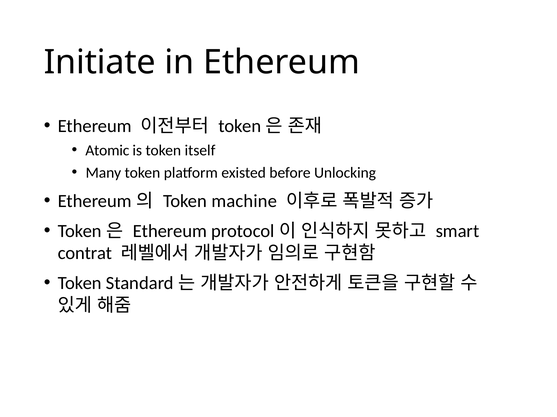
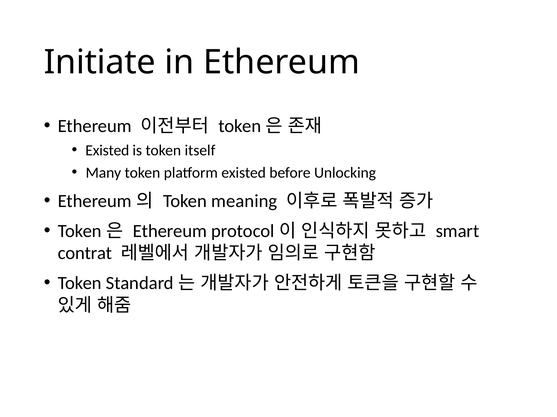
Atomic at (107, 151): Atomic -> Existed
machine: machine -> meaning
